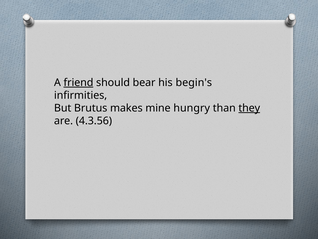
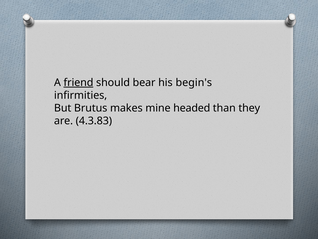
hungry: hungry -> headed
they underline: present -> none
4.3.56: 4.3.56 -> 4.3.83
